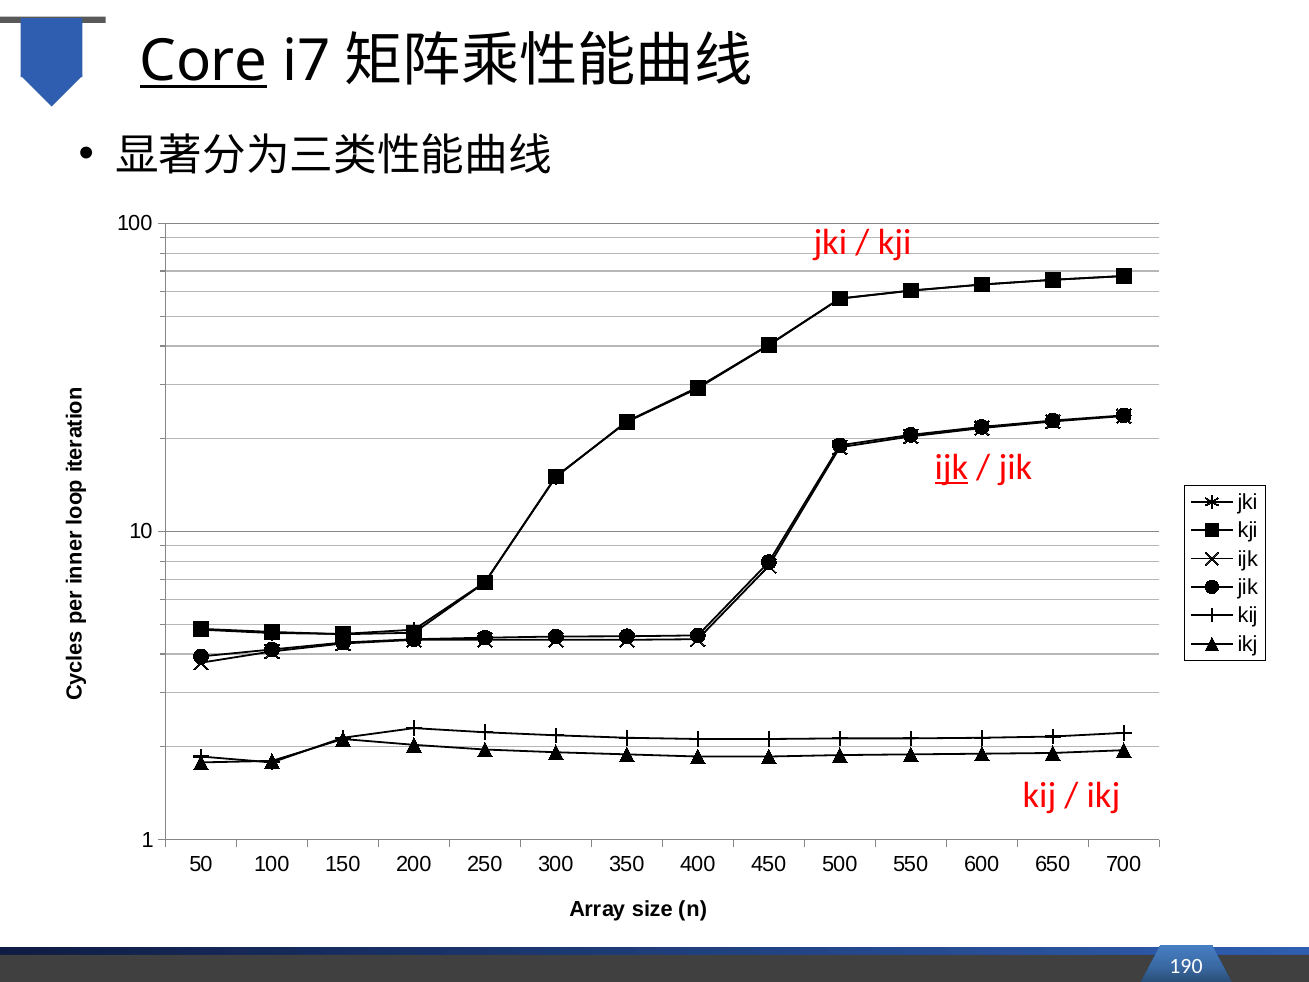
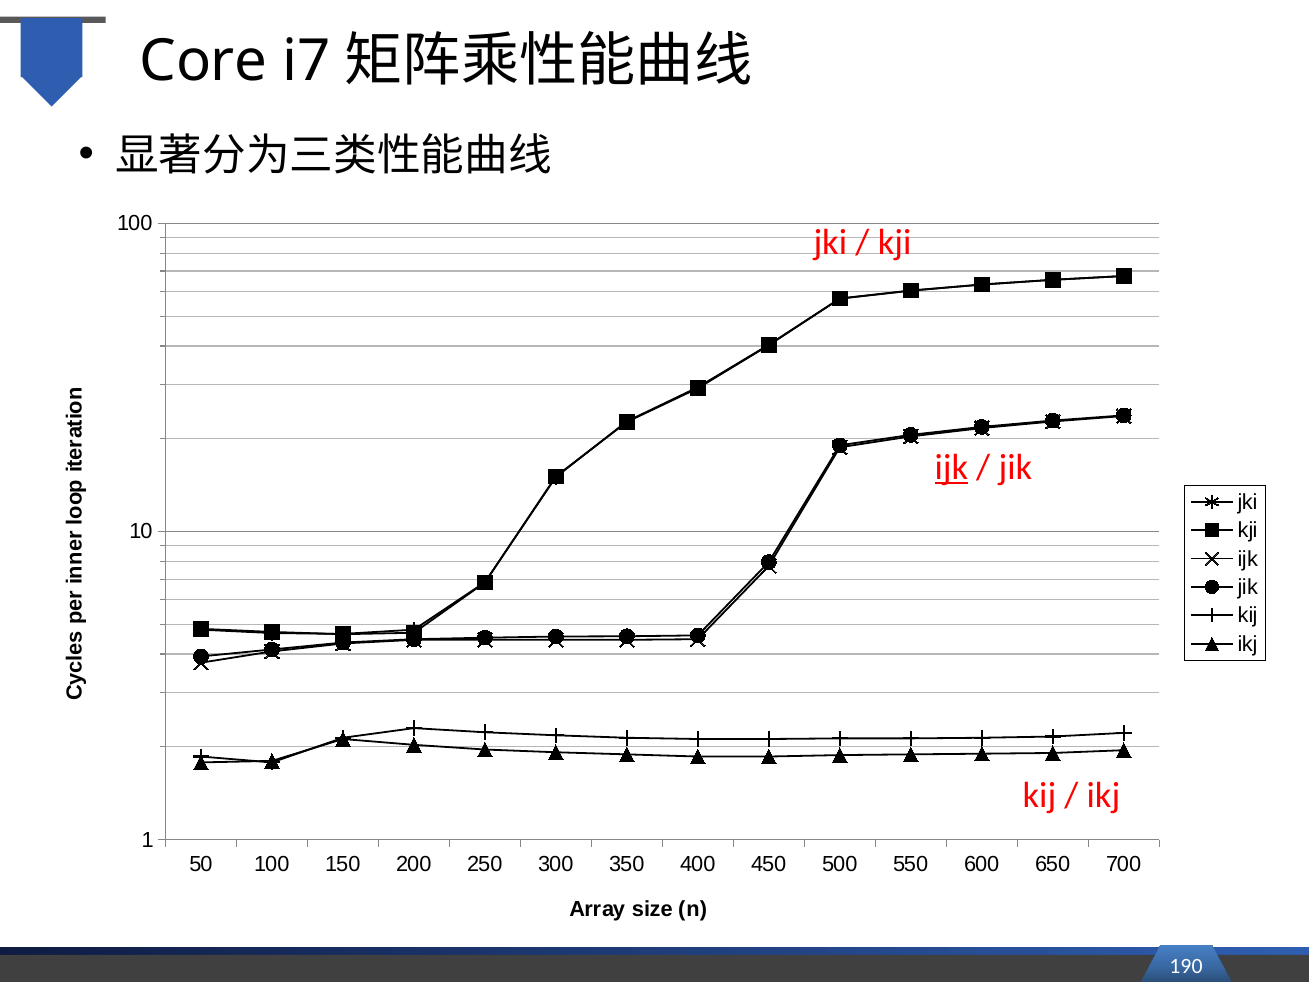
Core underline: present -> none
